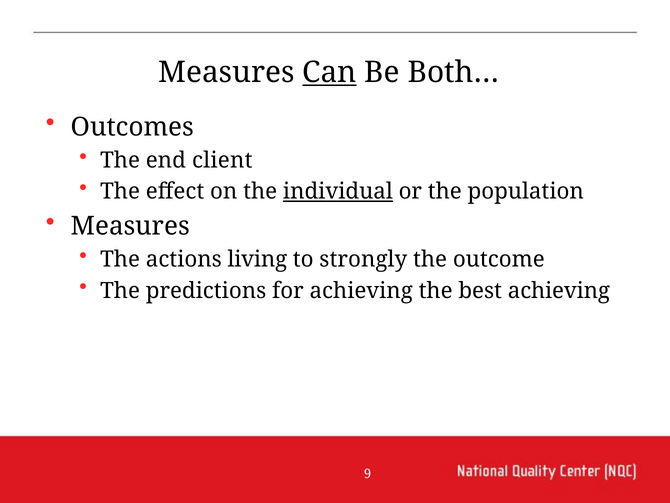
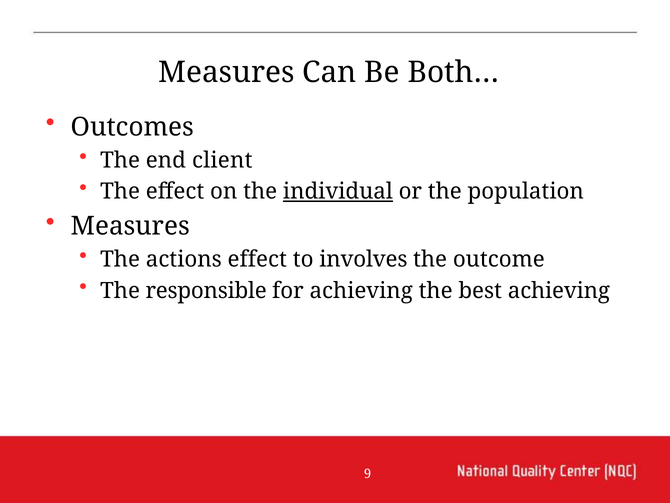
Can underline: present -> none
actions living: living -> effect
strongly: strongly -> involves
predictions: predictions -> responsible
